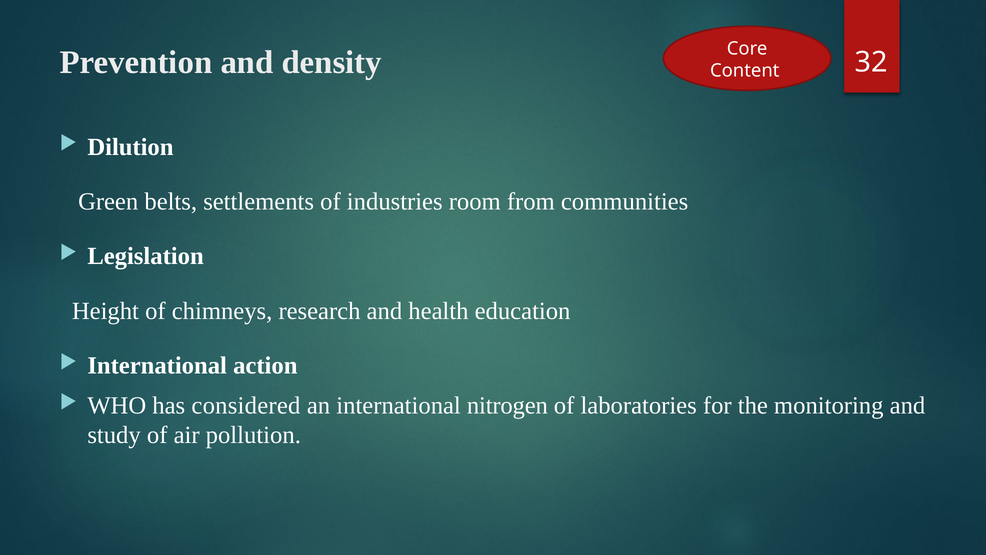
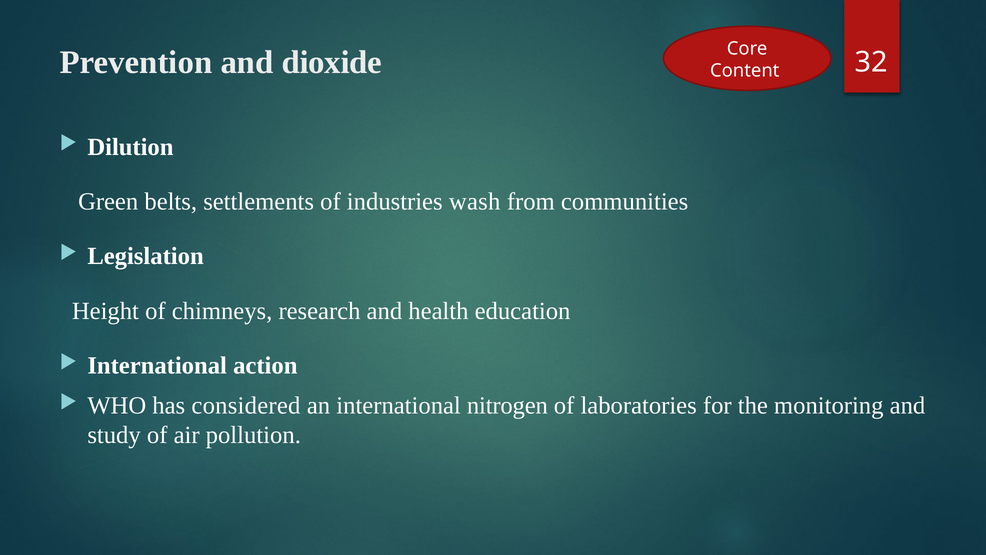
density: density -> dioxide
room: room -> wash
